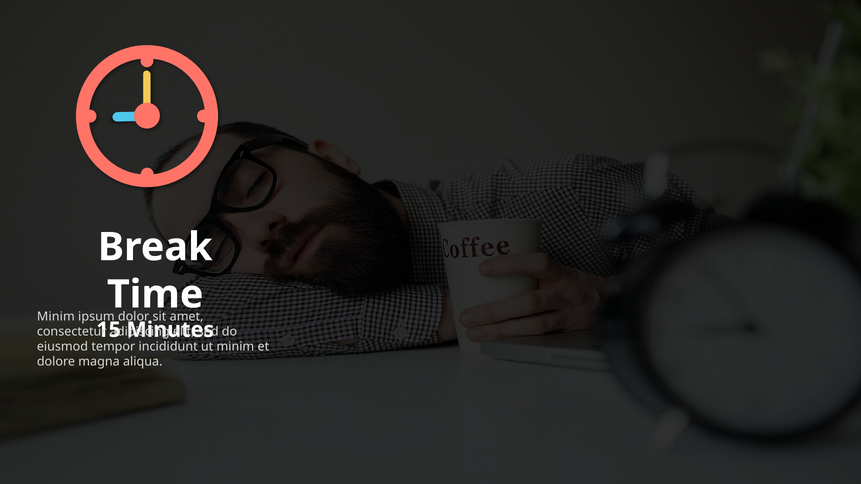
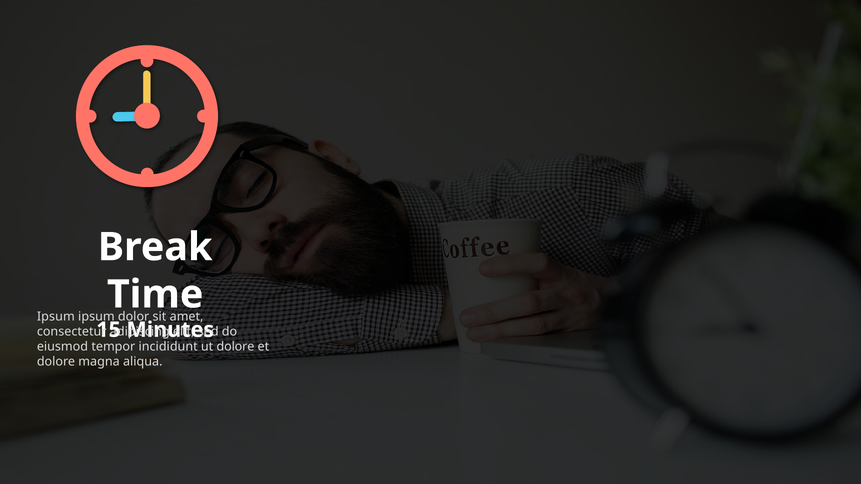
Minim at (56, 317): Minim -> Ipsum
minim at (235, 347): minim -> dolore
